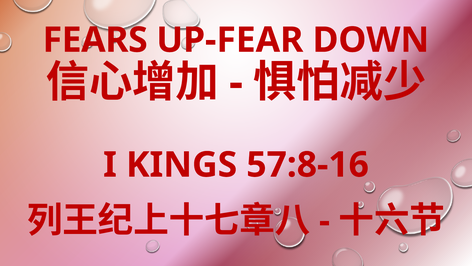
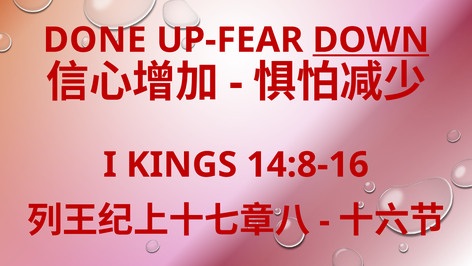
FEARS: FEARS -> DONE
DOWN underline: none -> present
57:8-16: 57:8-16 -> 14:8-16
